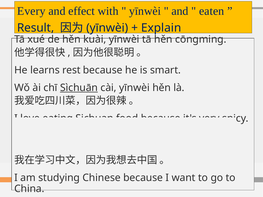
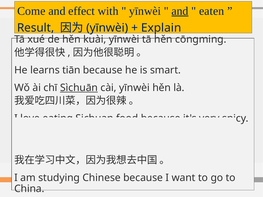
Every: Every -> Come
and at (180, 11) underline: none -> present
rest: rest -> tiān
